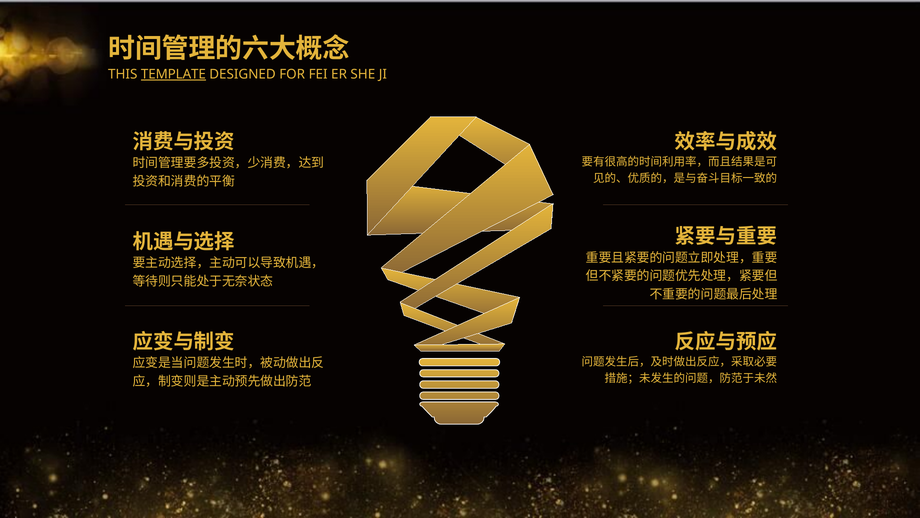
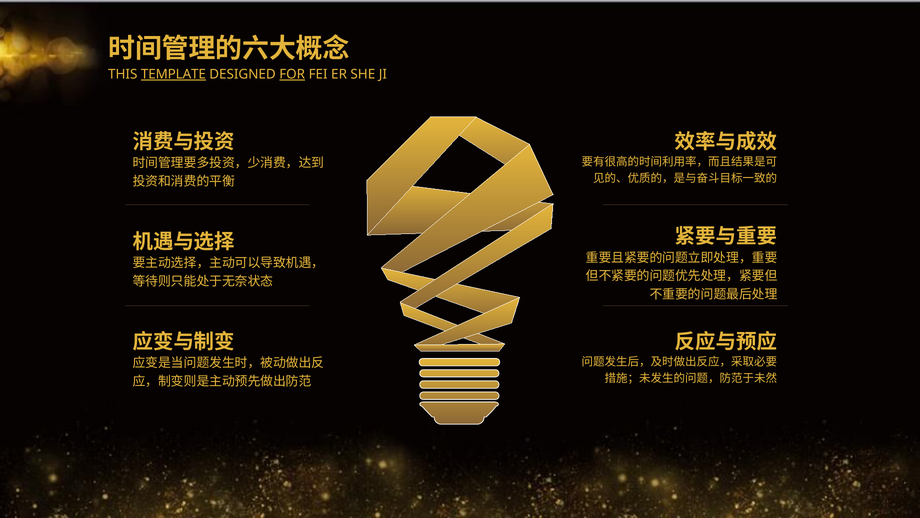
FOR underline: none -> present
